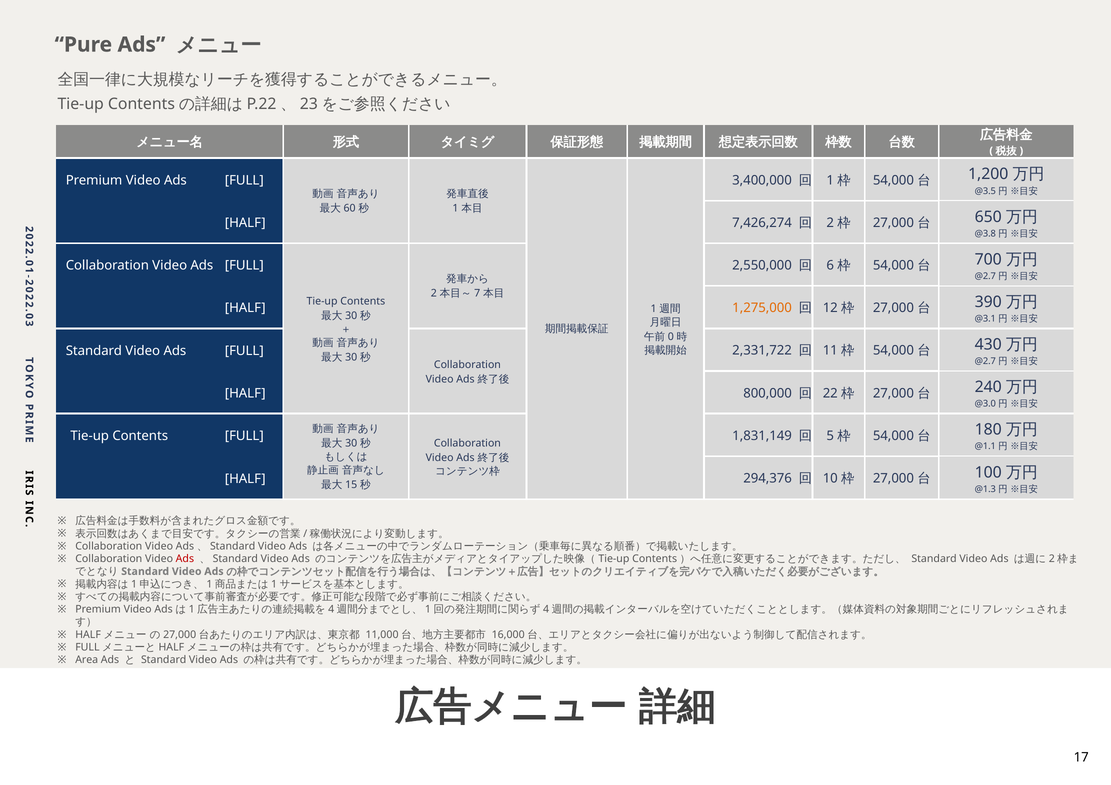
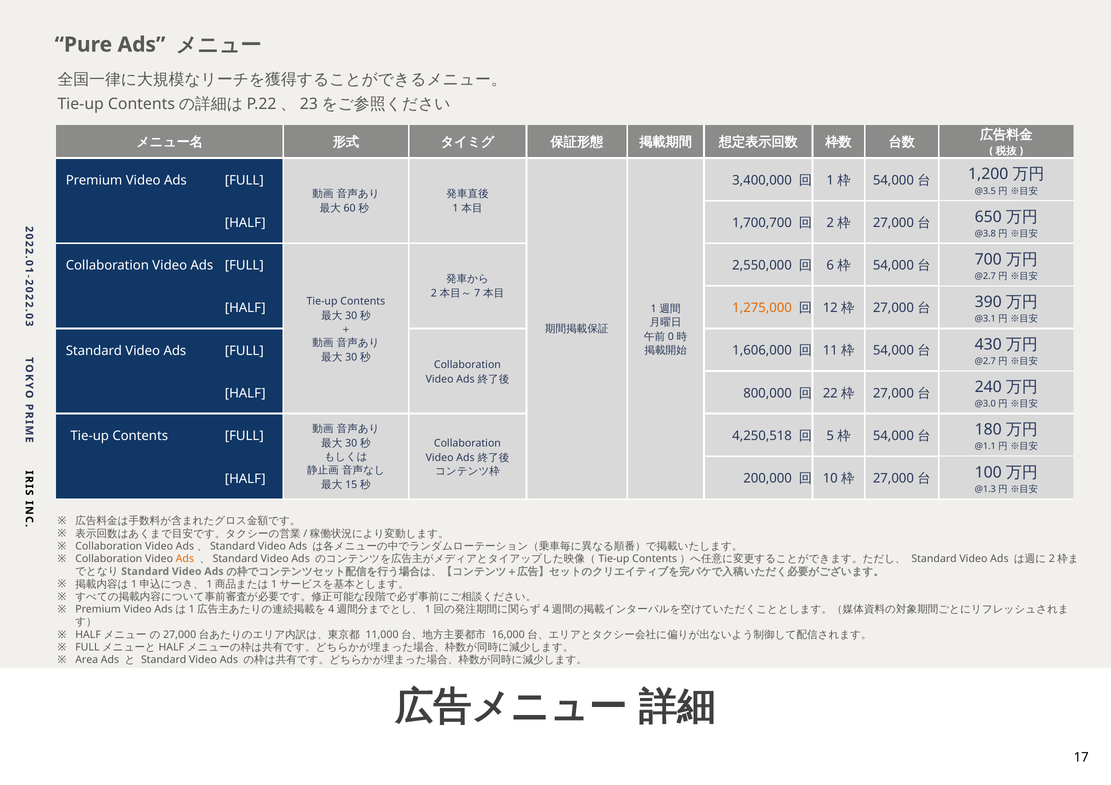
7,426,274: 7,426,274 -> 1,700,700
2,331,722: 2,331,722 -> 1,606,000
1,831,149: 1,831,149 -> 4,250,518
294,376: 294,376 -> 200,000
Ads at (185, 559) colour: red -> orange
